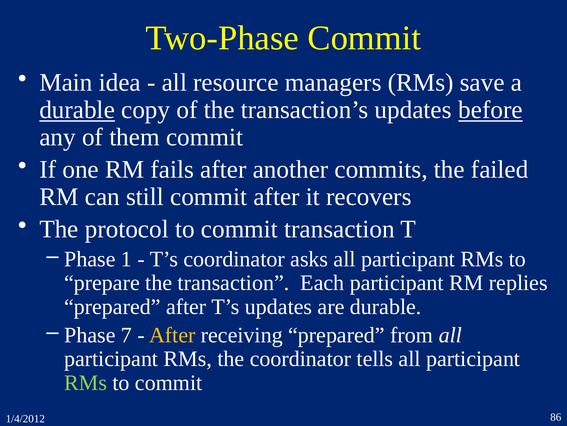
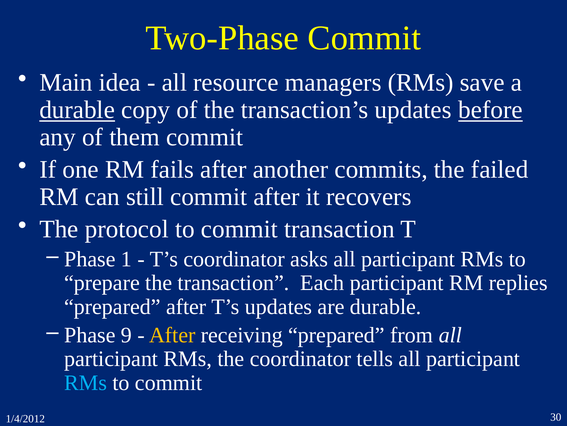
7: 7 -> 9
RMs at (86, 382) colour: light green -> light blue
86: 86 -> 30
